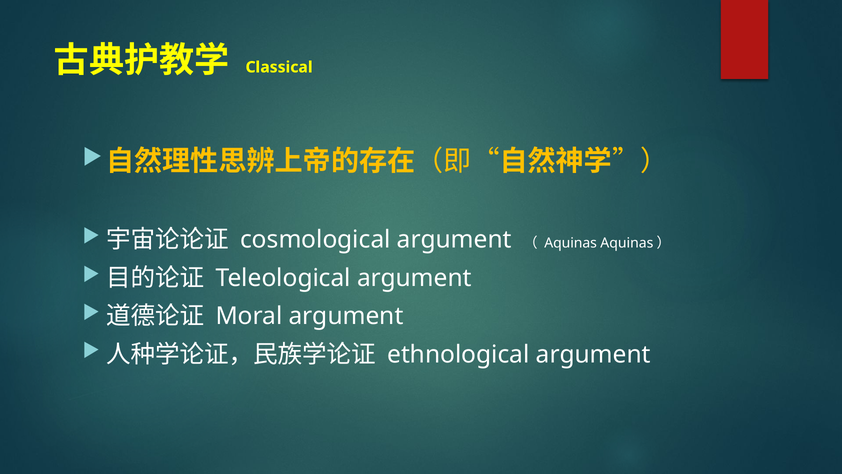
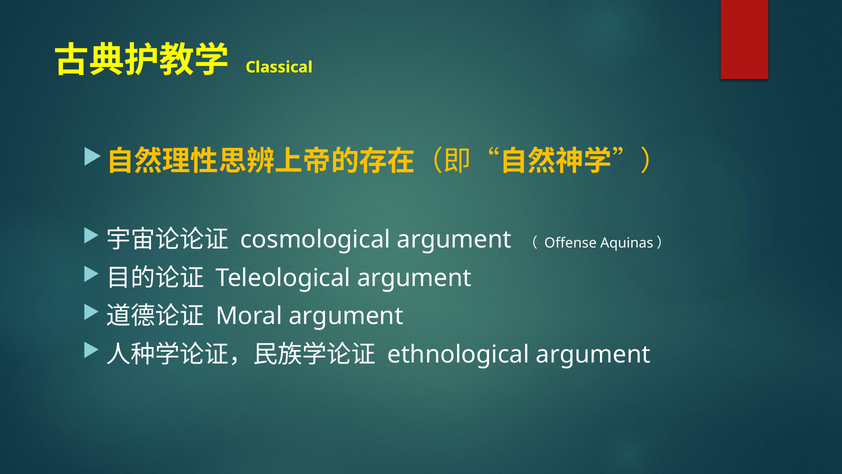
Aquinas: Aquinas -> Offense
